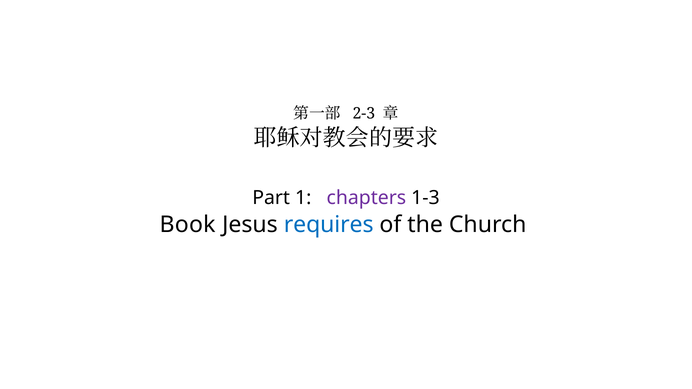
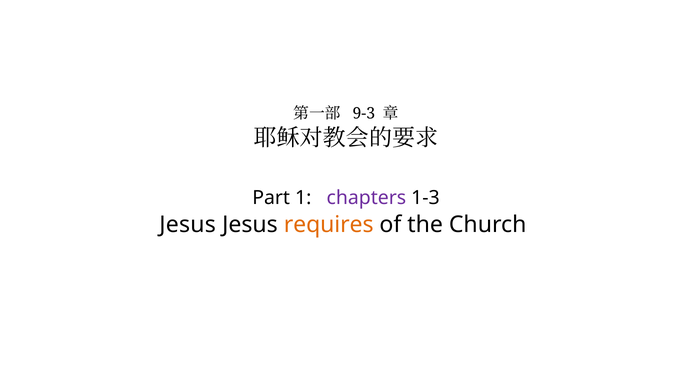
2-3: 2-3 -> 9-3
Book at (188, 225): Book -> Jesus
requires colour: blue -> orange
